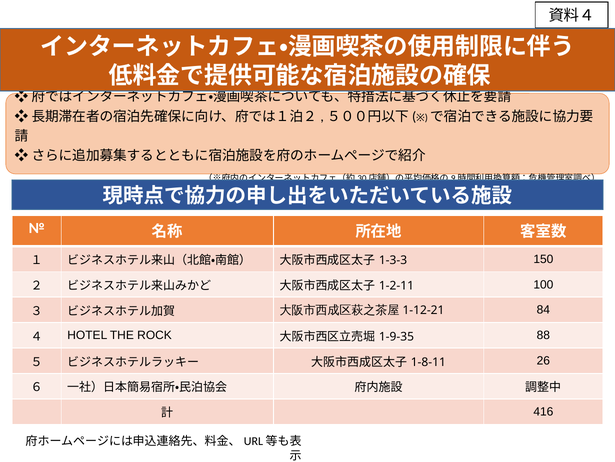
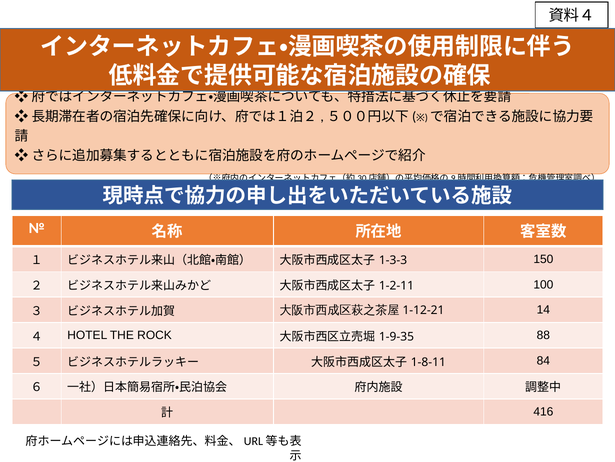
84: 84 -> 14
26: 26 -> 84
